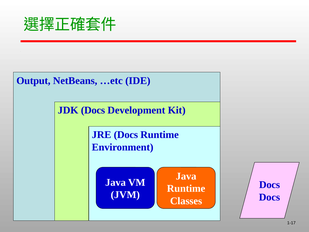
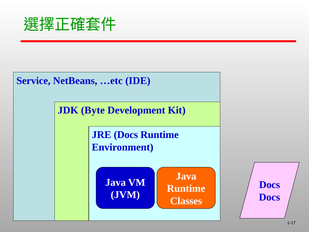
Output: Output -> Service
JDK Docs: Docs -> Byte
